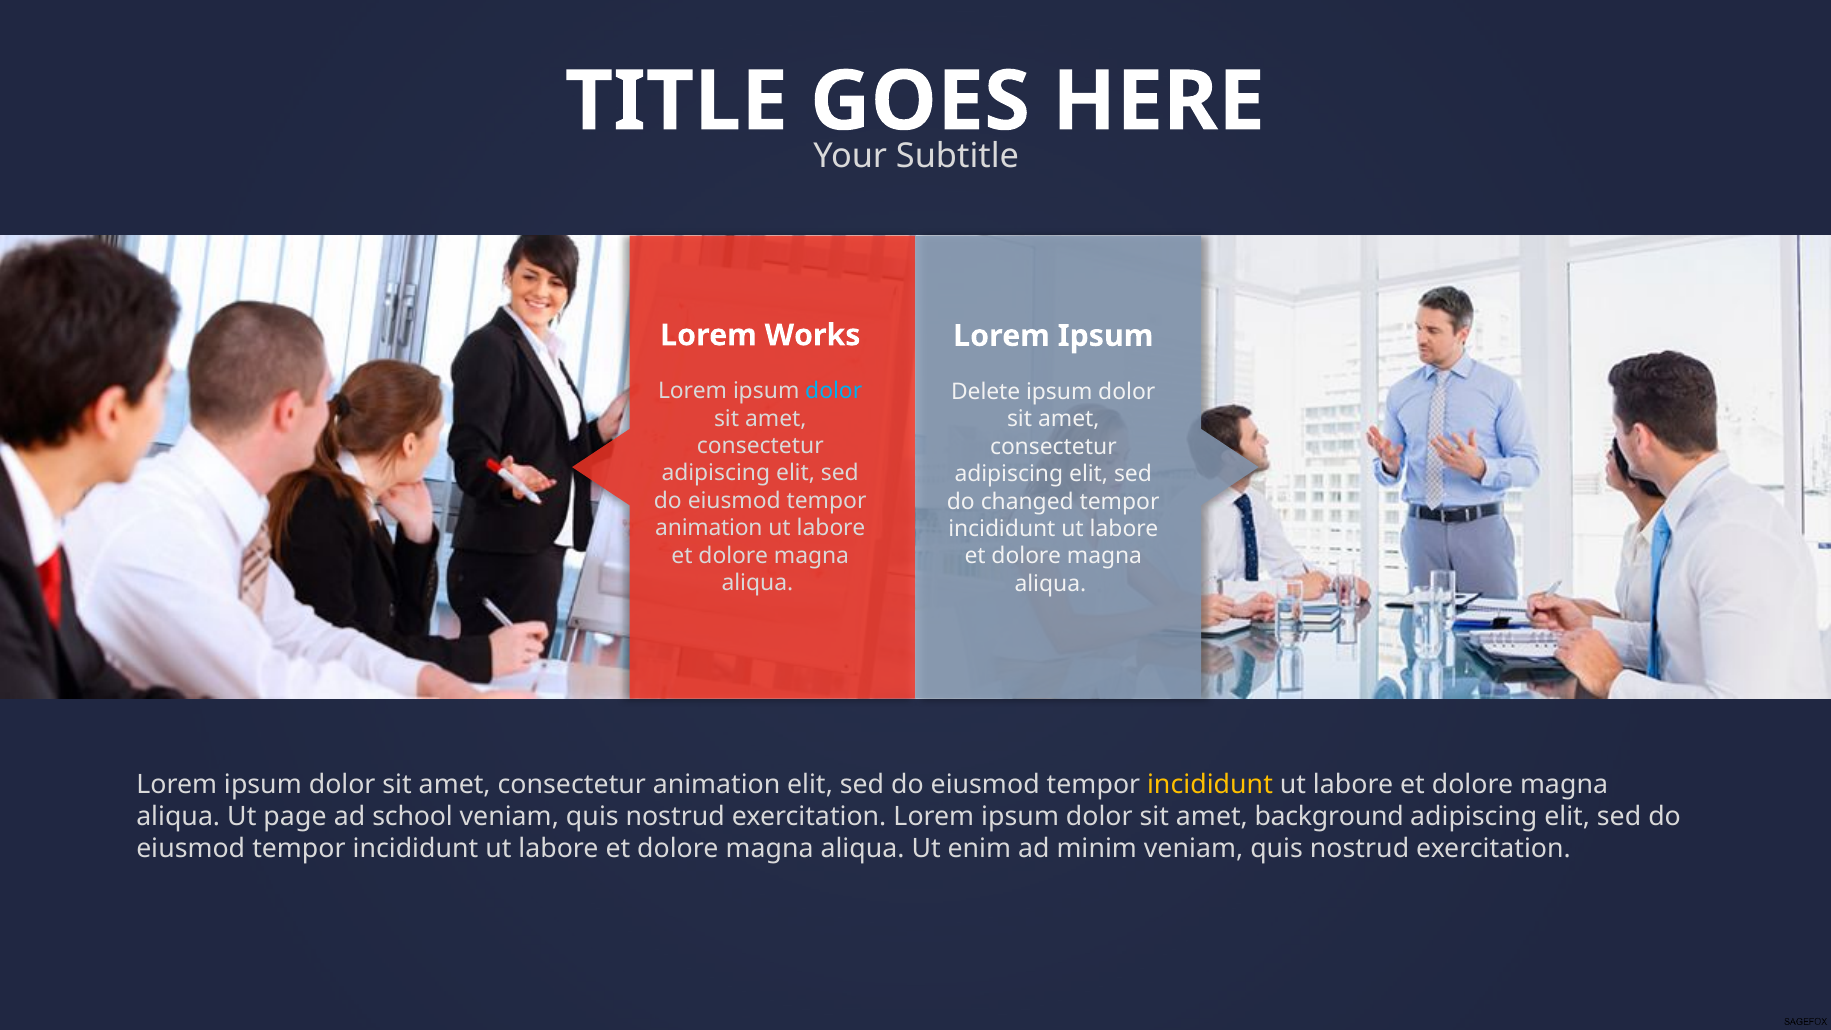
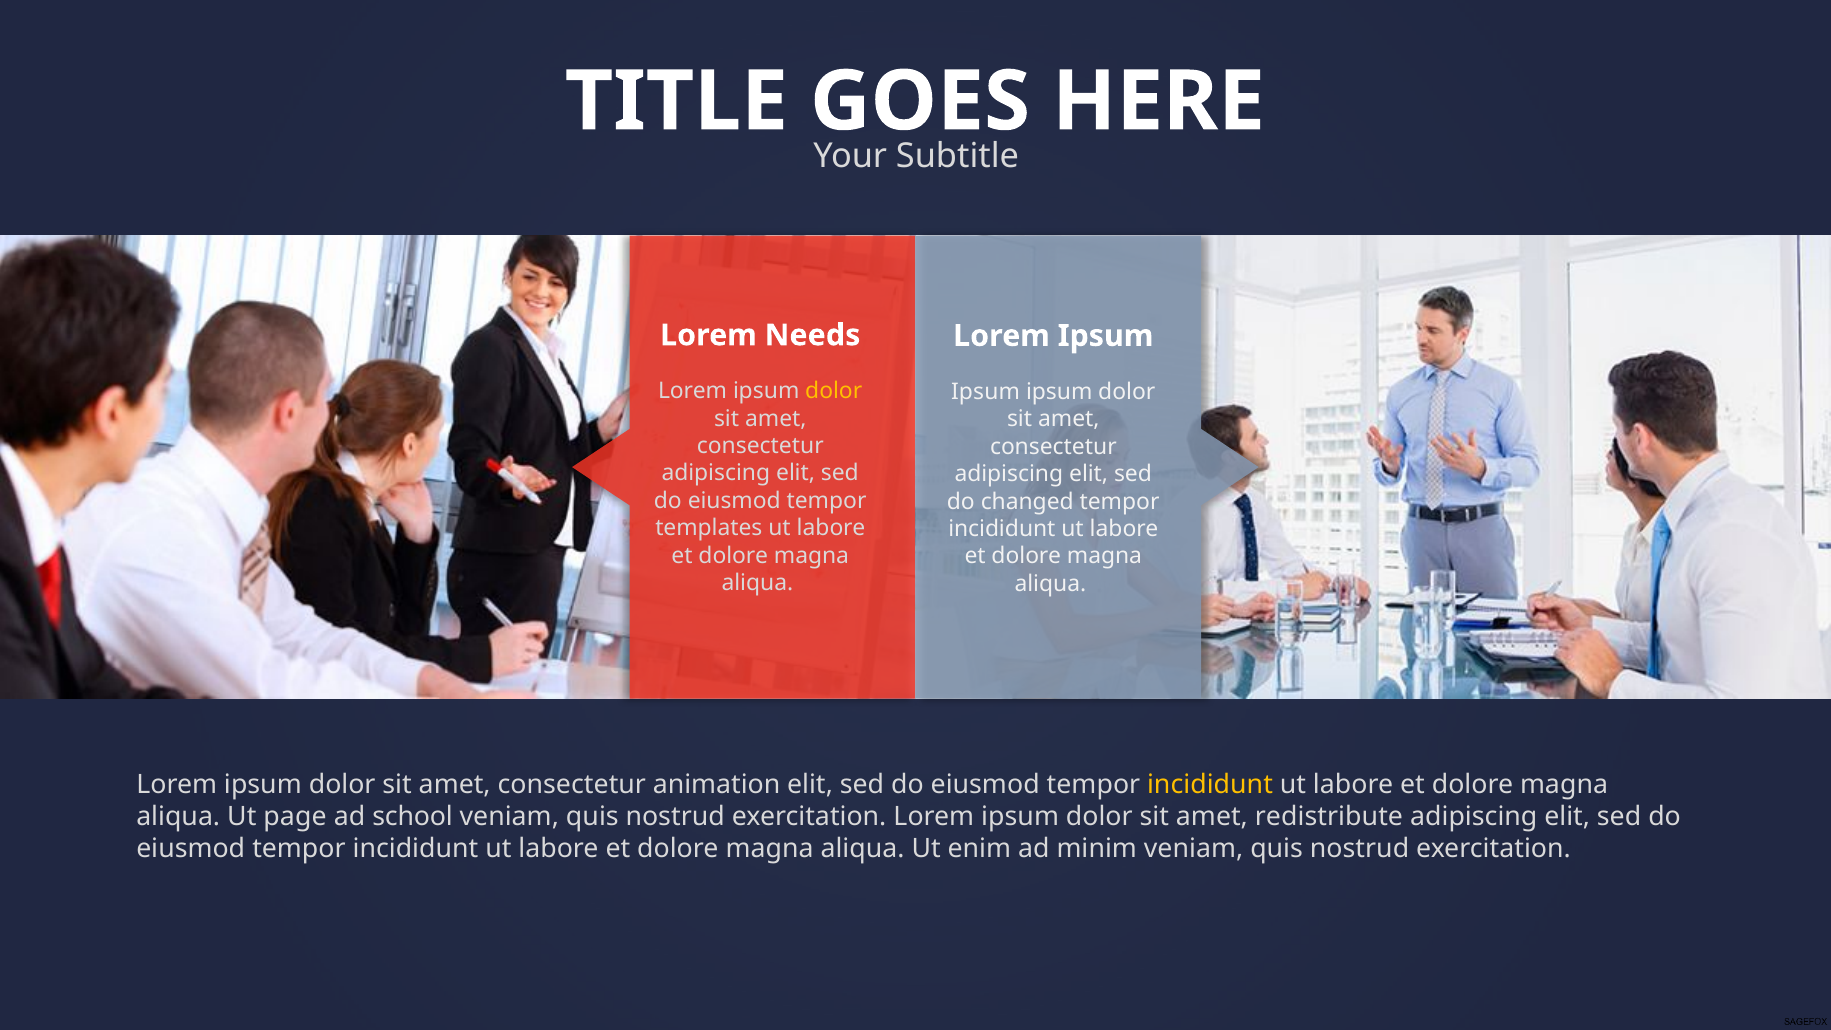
Works: Works -> Needs
dolor at (834, 391) colour: light blue -> yellow
Delete at (986, 392): Delete -> Ipsum
animation at (709, 528): animation -> templates
background: background -> redistribute
